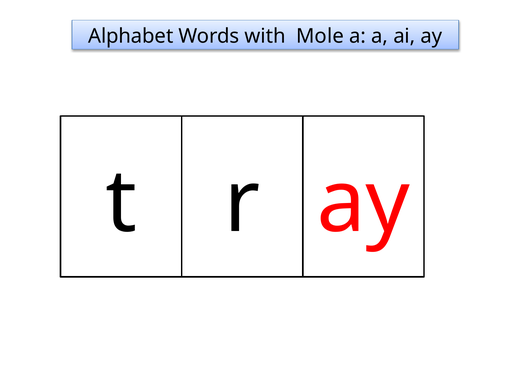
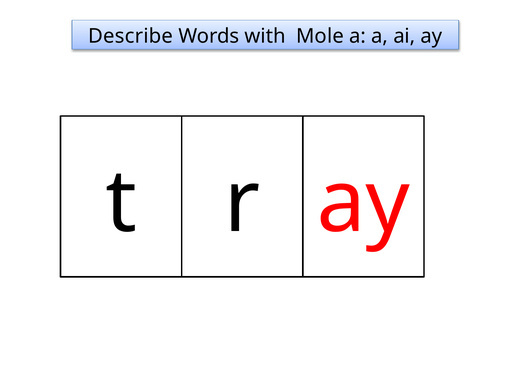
Alphabet: Alphabet -> Describe
